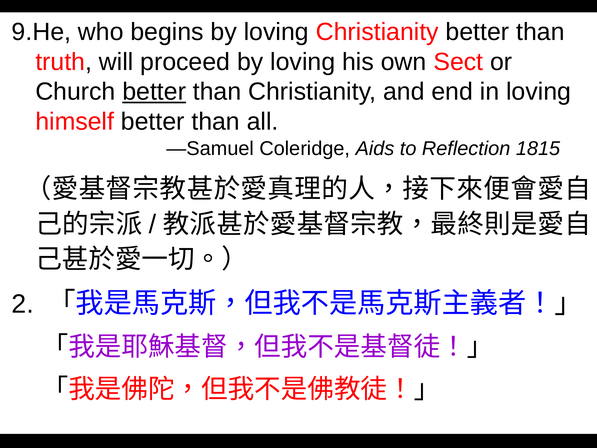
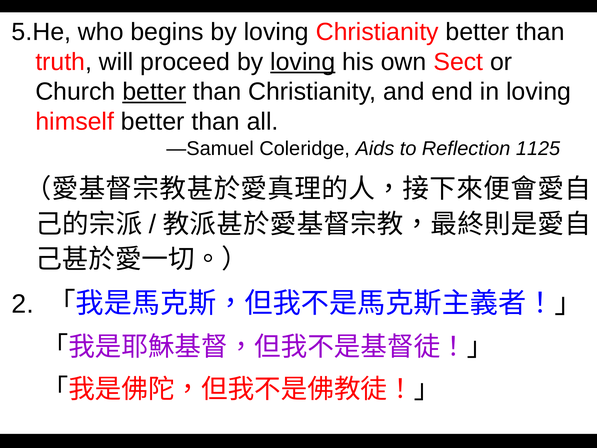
9.He: 9.He -> 5.He
loving at (303, 62) underline: none -> present
1815: 1815 -> 1125
